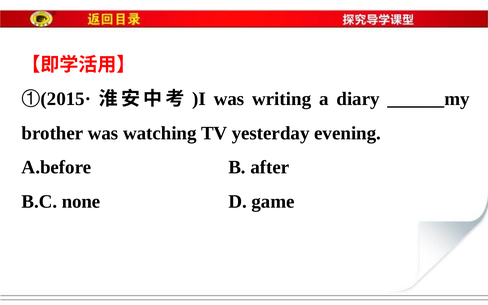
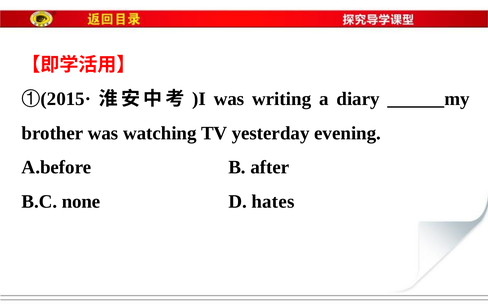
game: game -> hates
